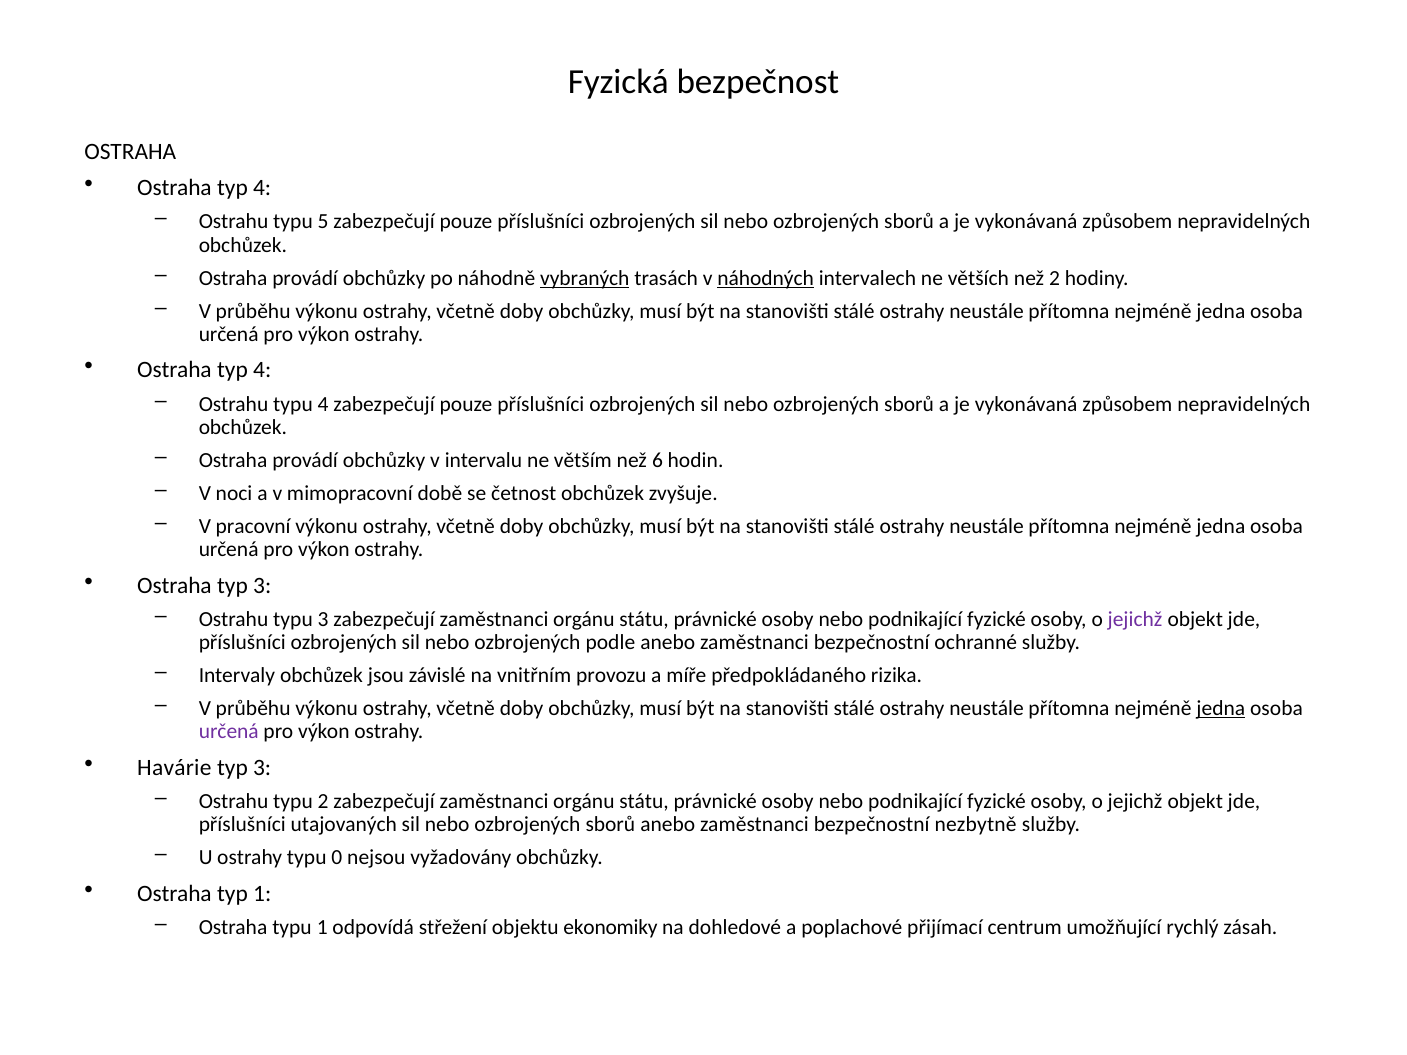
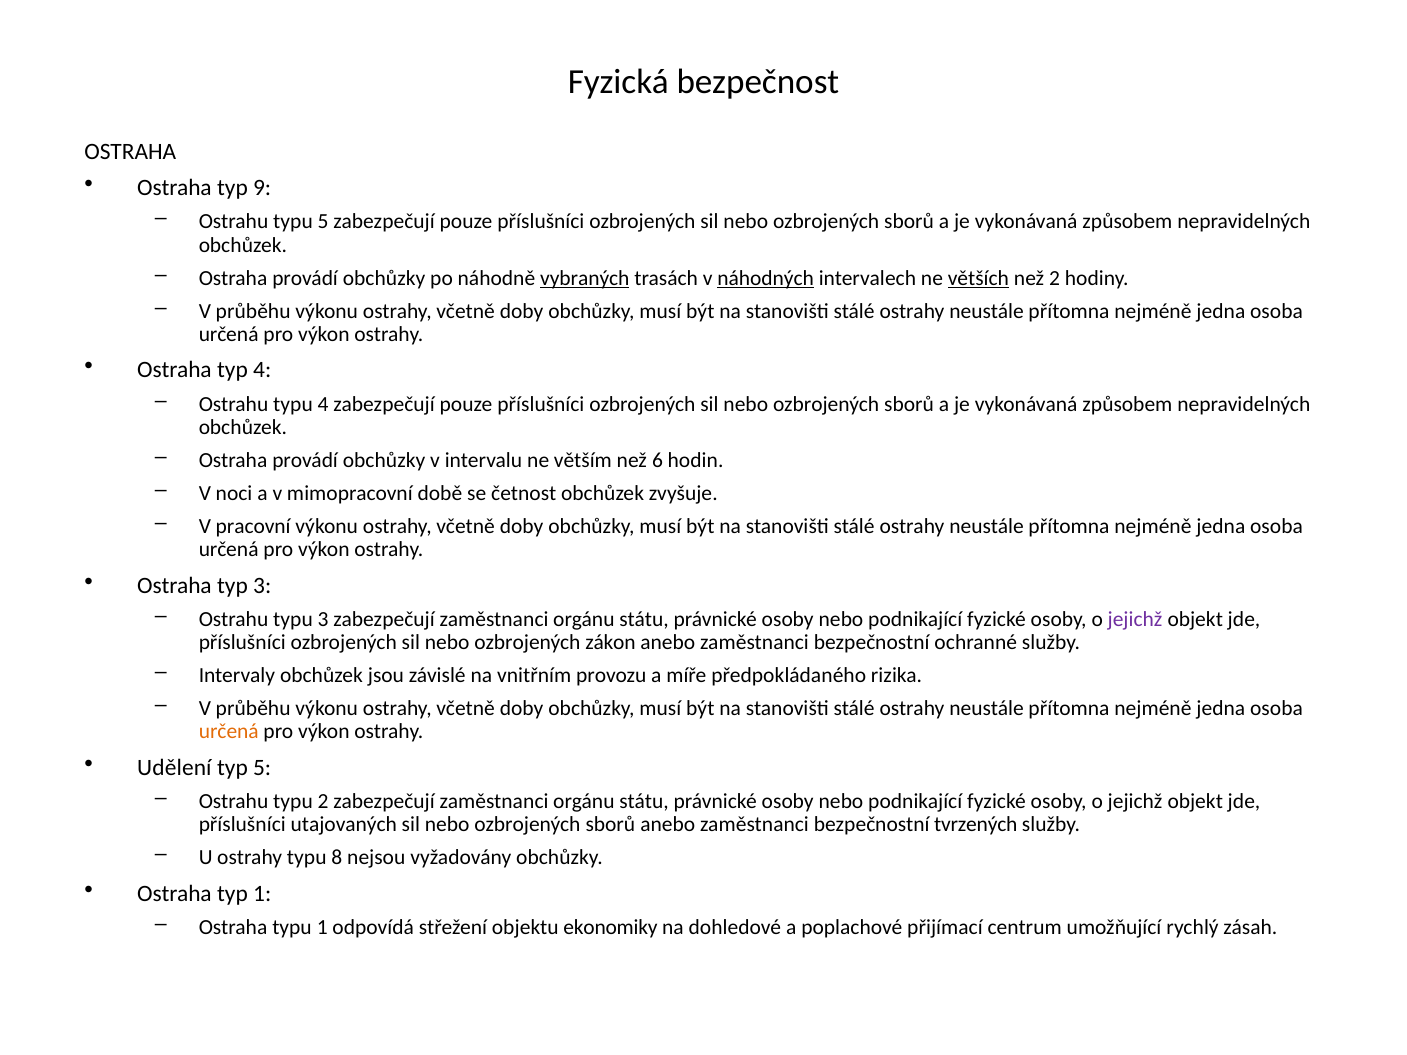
4 at (262, 188): 4 -> 9
větších underline: none -> present
podle: podle -> zákon
jedna at (1221, 709) underline: present -> none
určená at (229, 732) colour: purple -> orange
Havárie: Havárie -> Udělení
3 at (262, 768): 3 -> 5
nezbytně: nezbytně -> tvrzených
0: 0 -> 8
